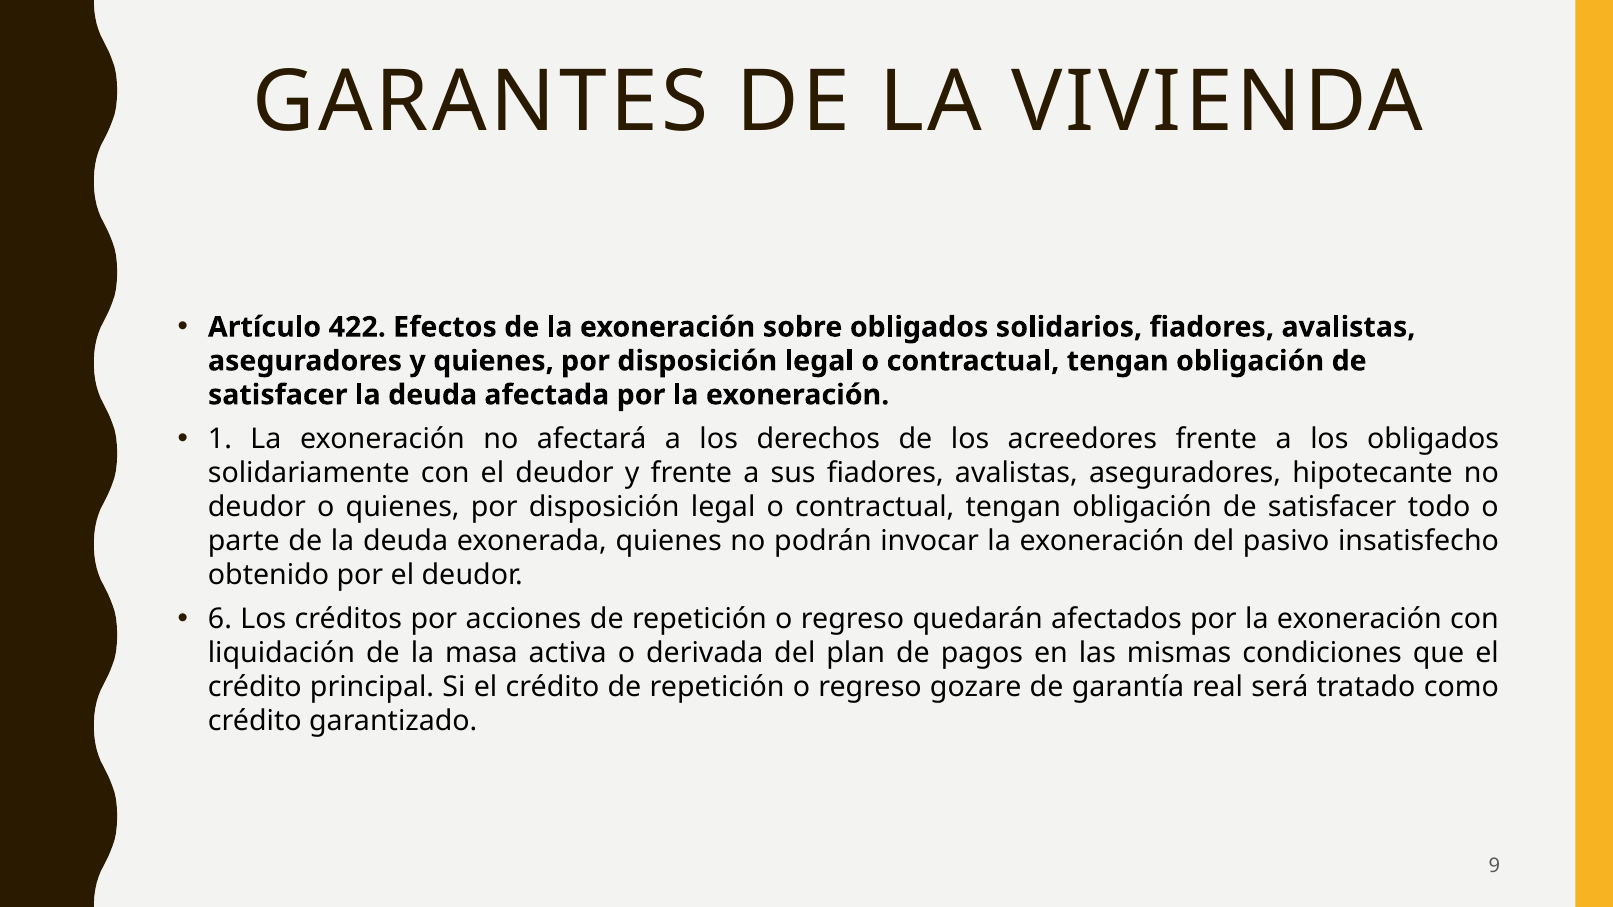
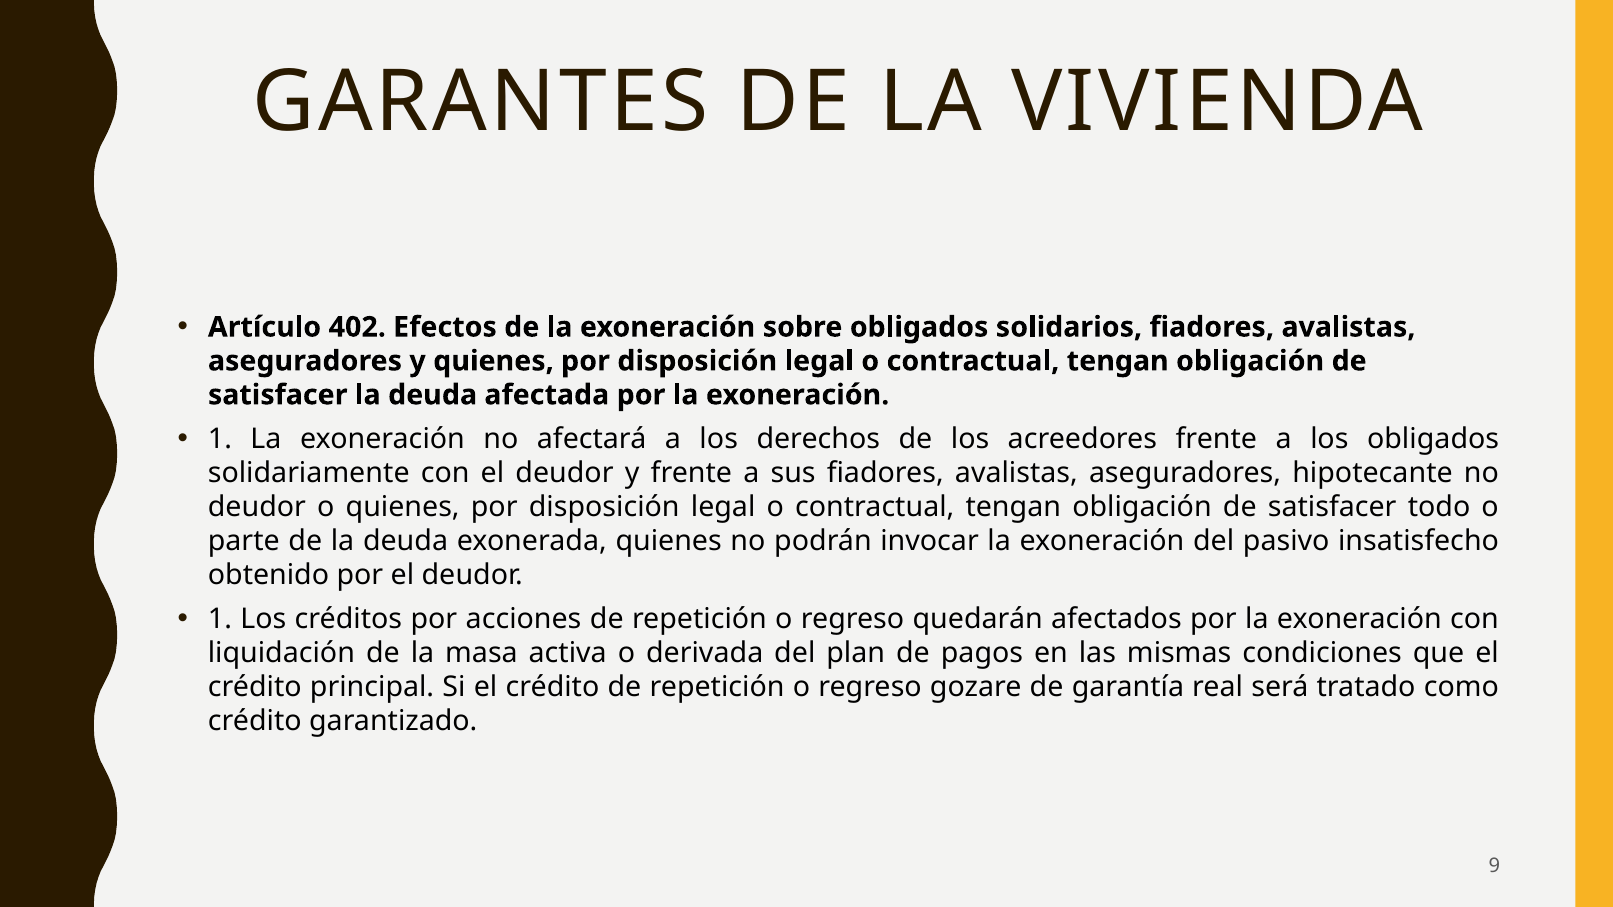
422: 422 -> 402
6 at (220, 620): 6 -> 1
